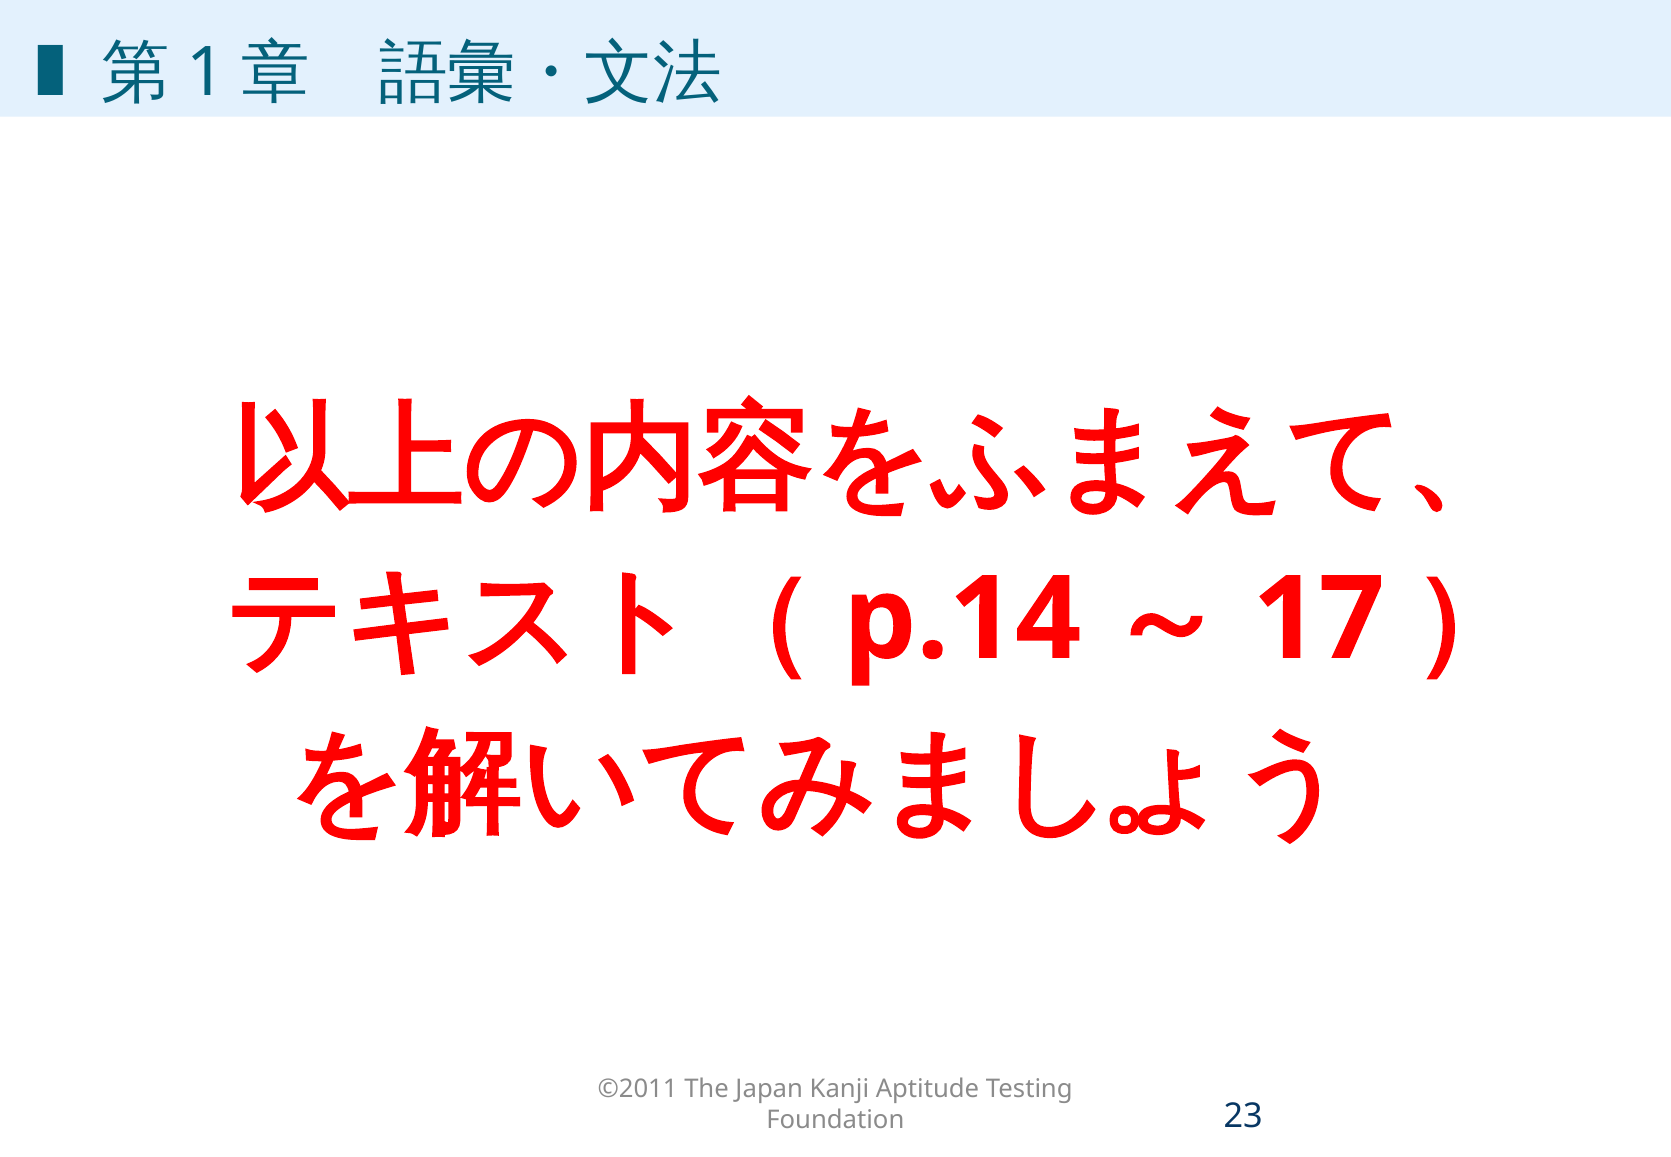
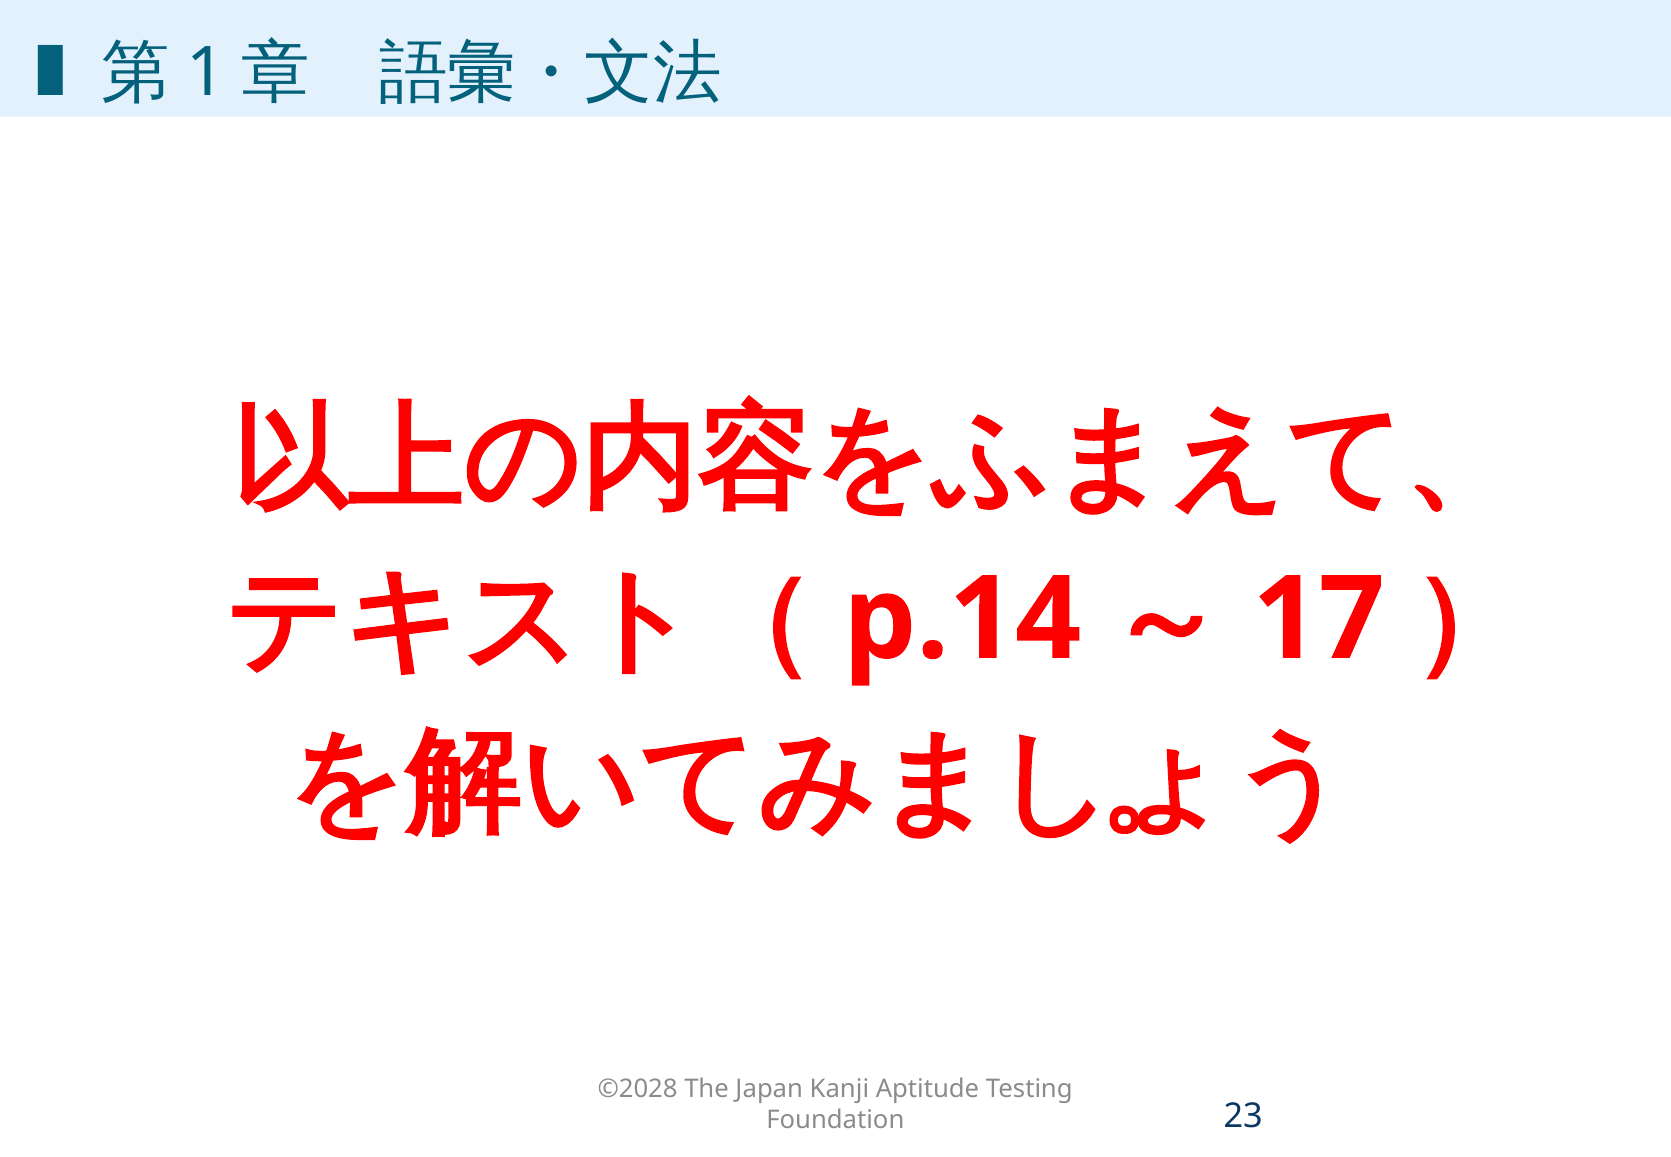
©2011: ©2011 -> ©2028
